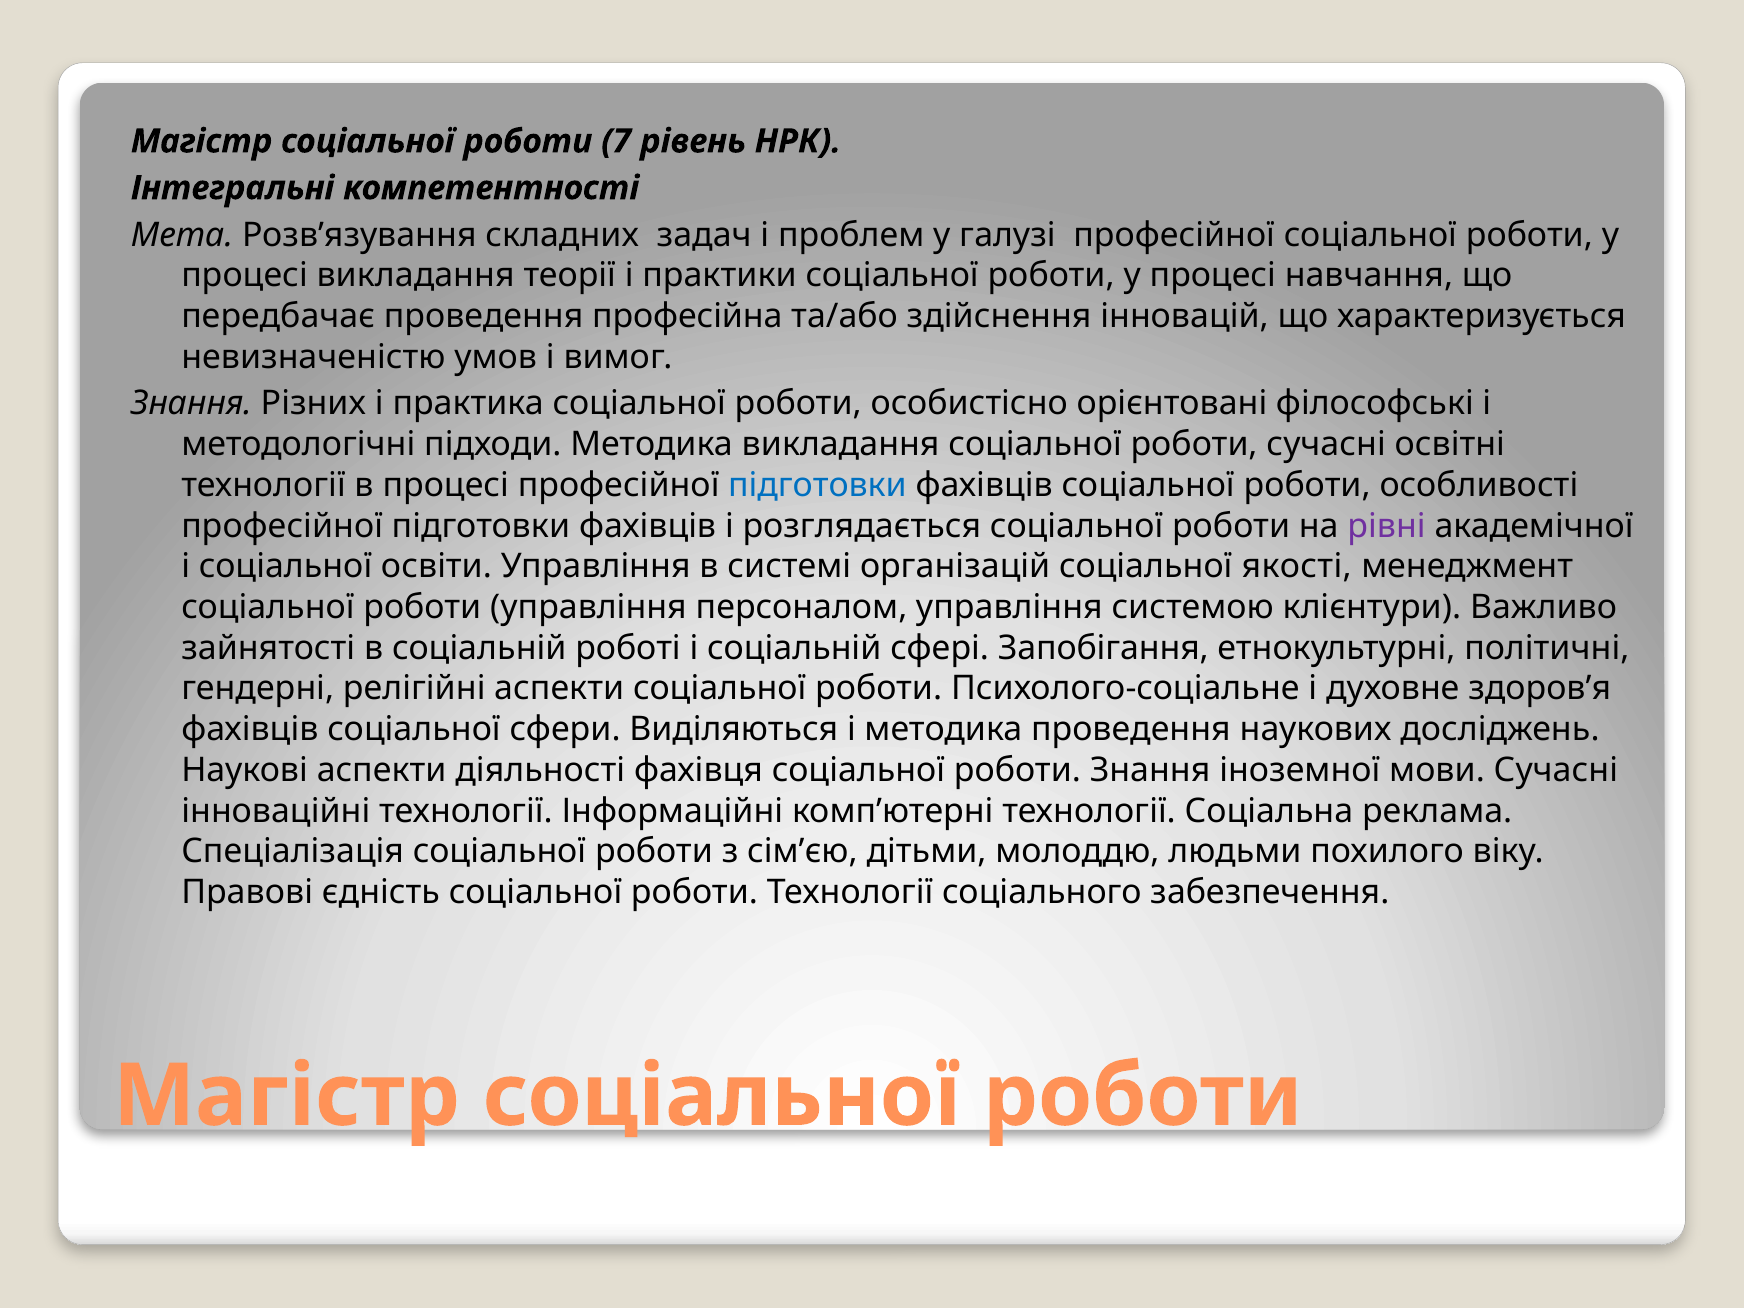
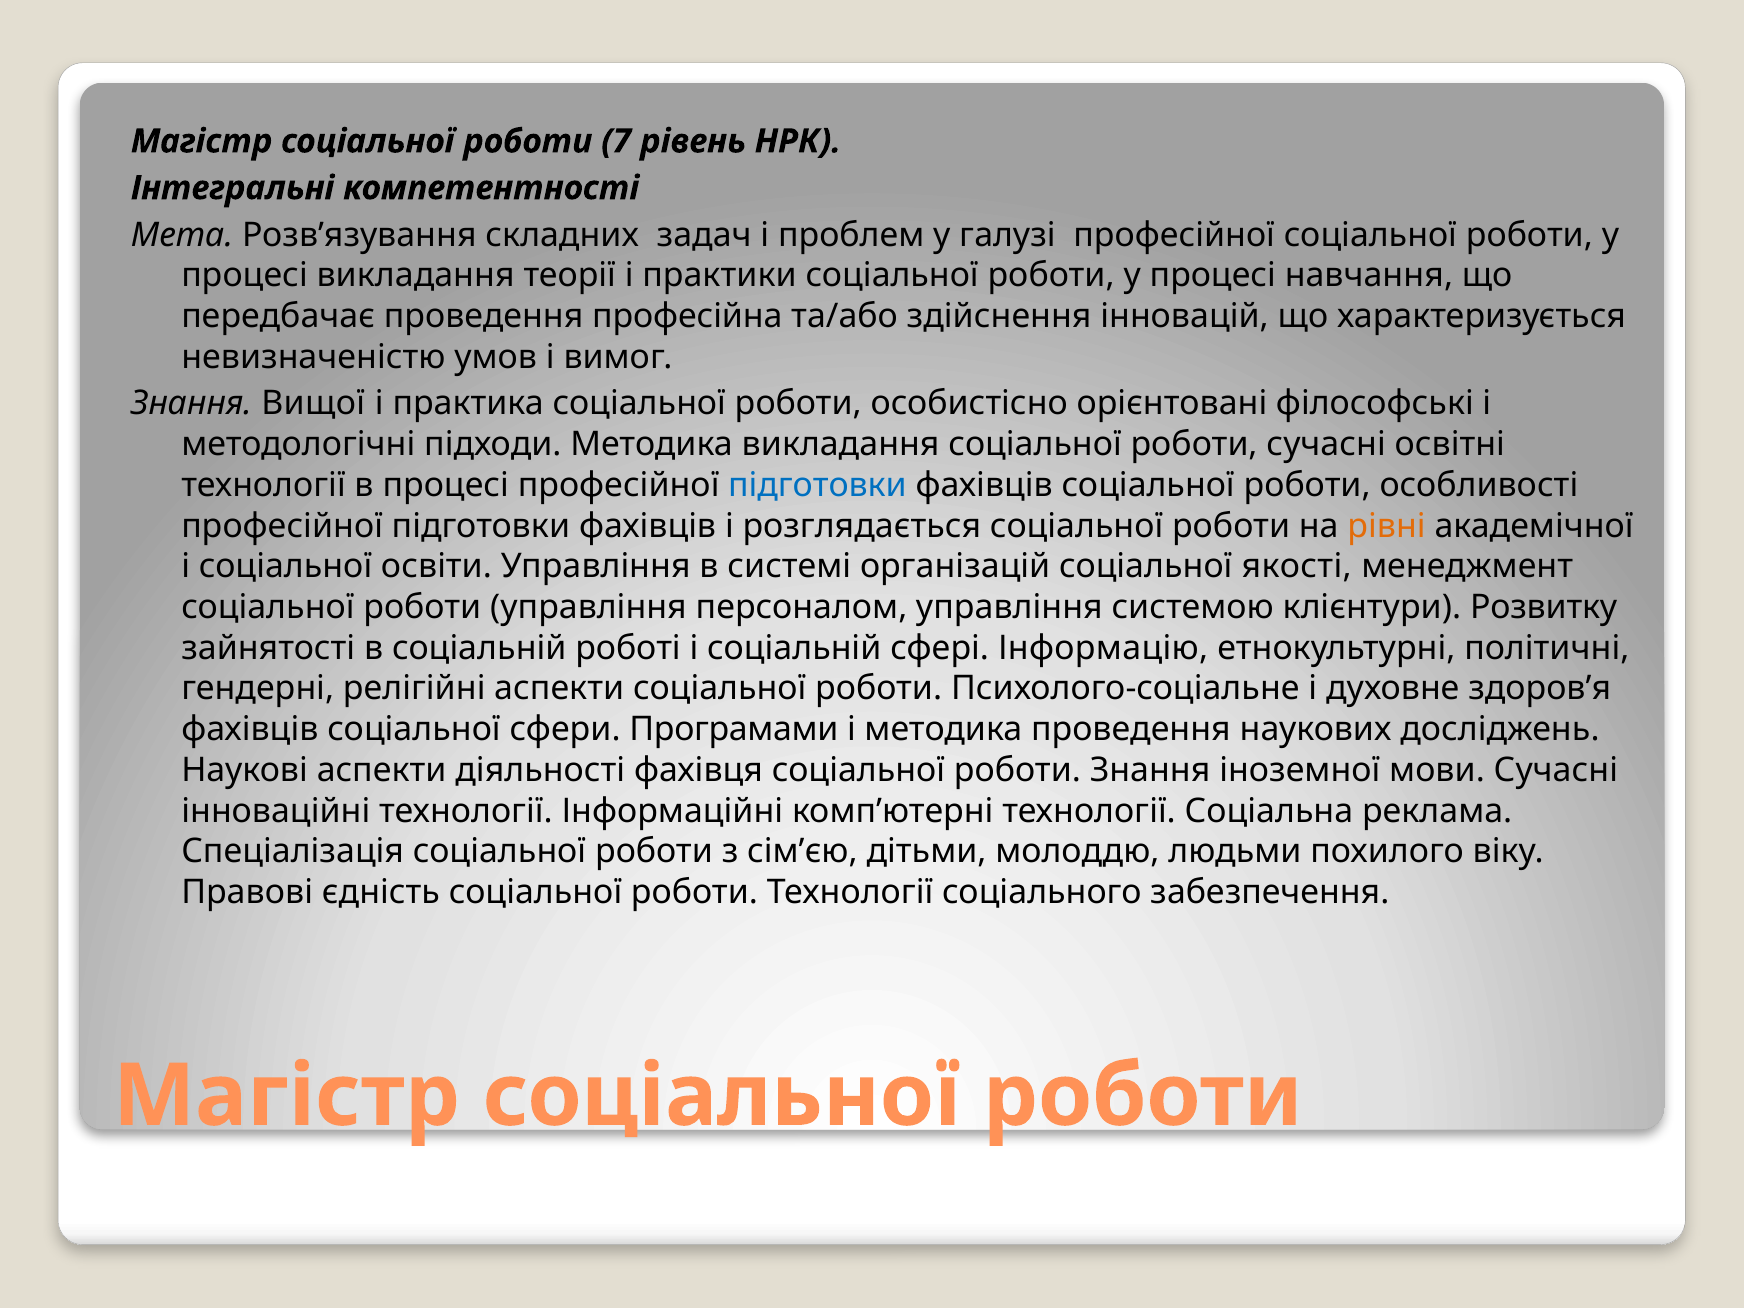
Різних: Різних -> Вищої
рівні colour: purple -> orange
Важливо: Важливо -> Розвитку
Запобігання: Запобігання -> Інформацію
Виділяються: Виділяються -> Програмами
